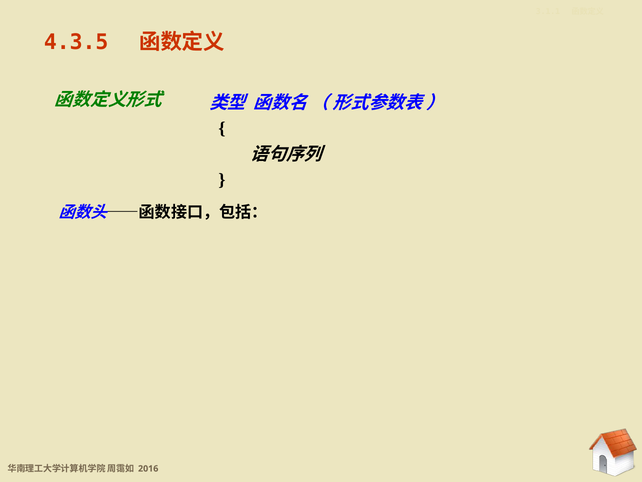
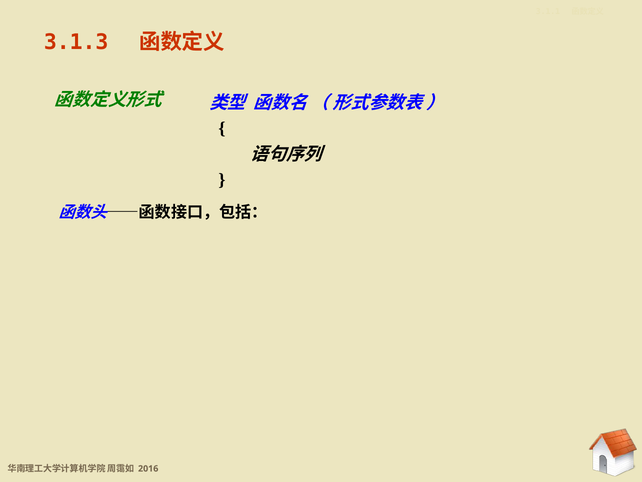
4.3.5: 4.3.5 -> 3.1.3
